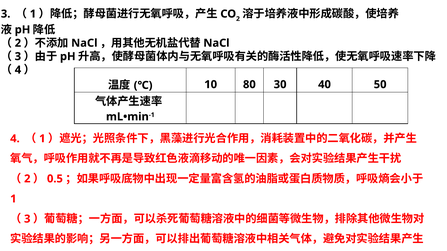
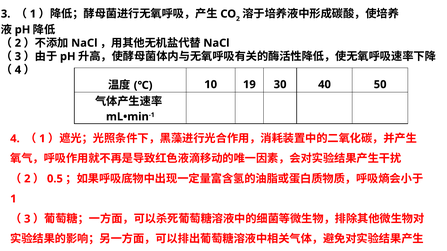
80: 80 -> 19
